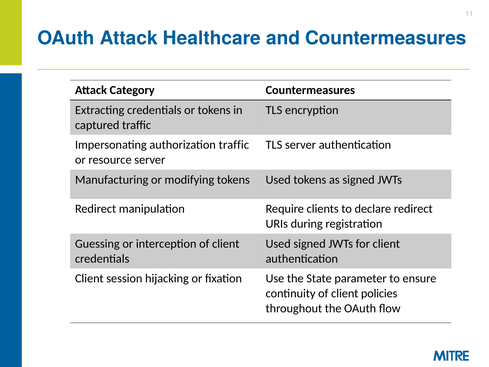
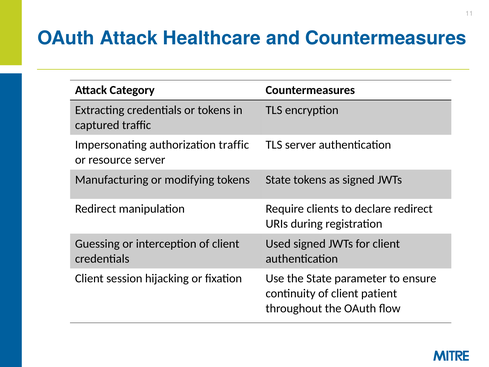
tokens Used: Used -> State
policies: policies -> patient
